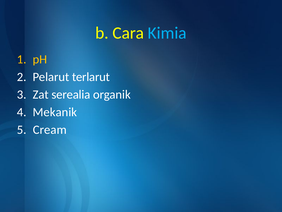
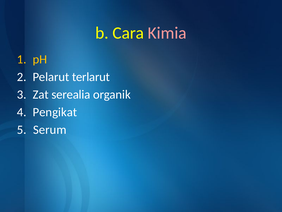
Kimia colour: light blue -> pink
Mekanik: Mekanik -> Pengikat
Cream: Cream -> Serum
